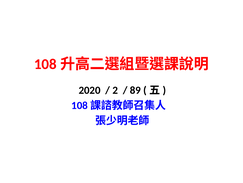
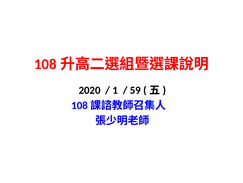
2: 2 -> 1
89: 89 -> 59
